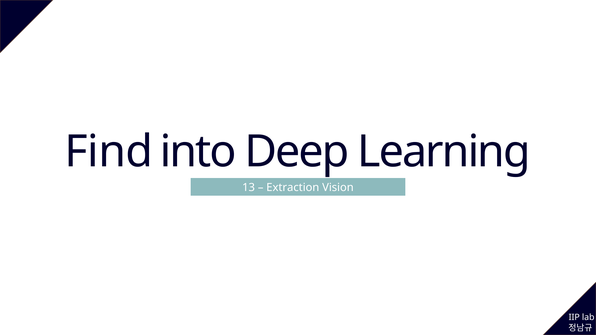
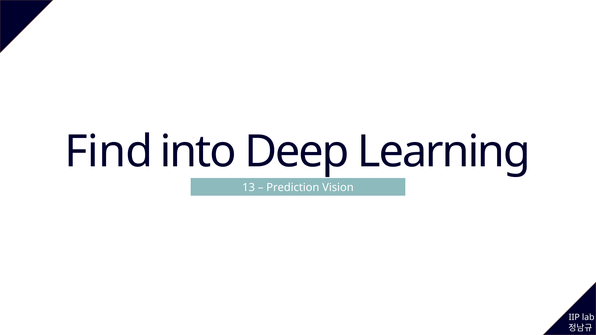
Extraction: Extraction -> Prediction
